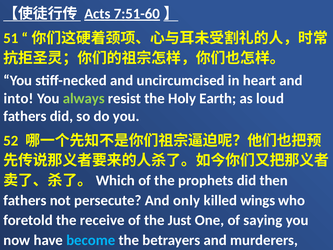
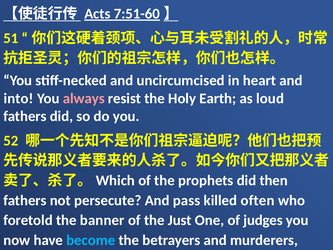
always colour: light green -> pink
only: only -> pass
wings: wings -> often
receive: receive -> banner
saying: saying -> judges
